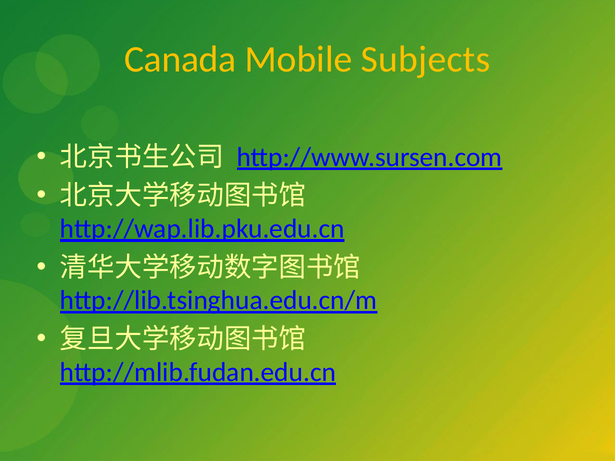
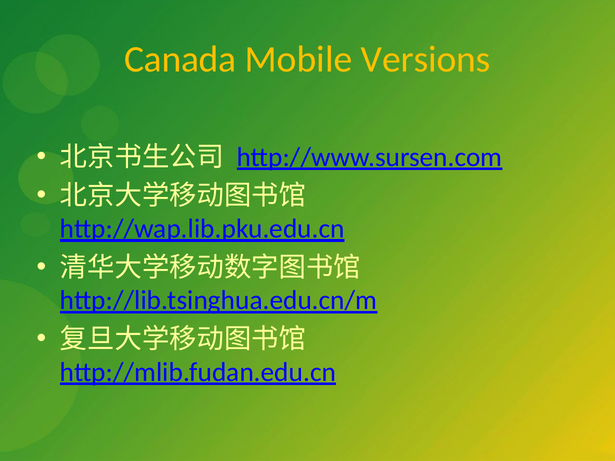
Subjects: Subjects -> Versions
